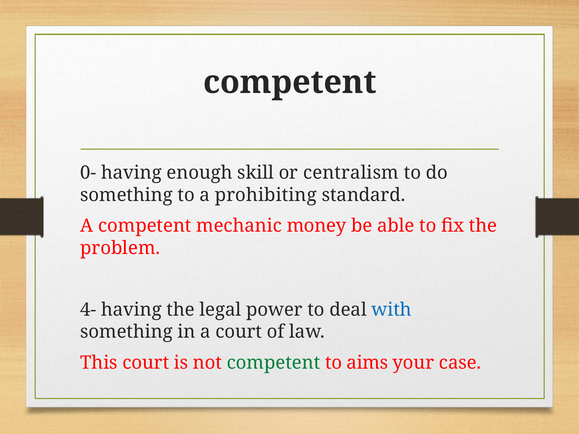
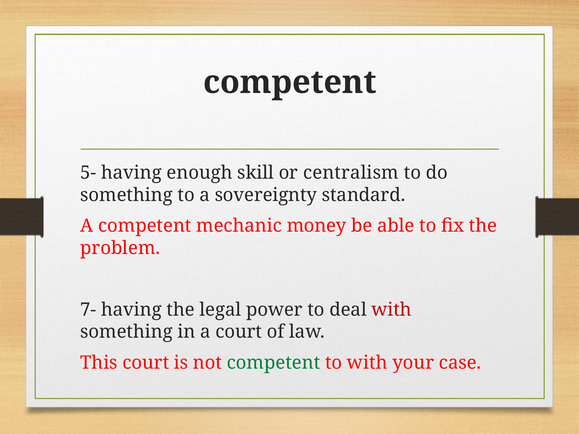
0-: 0- -> 5-
prohibiting: prohibiting -> sovereignty
4-: 4- -> 7-
with at (392, 310) colour: blue -> red
to aims: aims -> with
